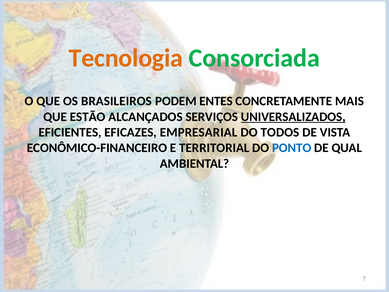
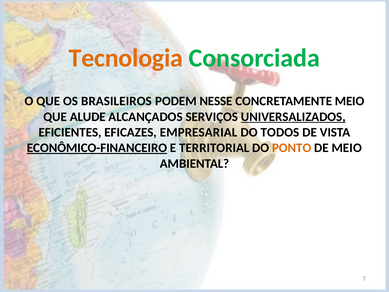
ENTES: ENTES -> NESSE
CONCRETAMENTE MAIS: MAIS -> MEIO
ESTÃO: ESTÃO -> ALUDE
ECONÔMICO-FINANCEIRO underline: none -> present
PONTO colour: blue -> orange
DE QUAL: QUAL -> MEIO
